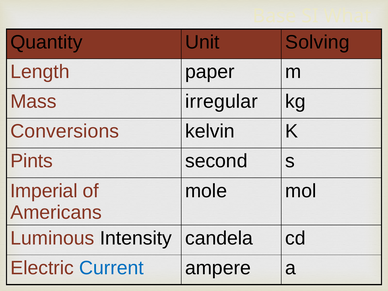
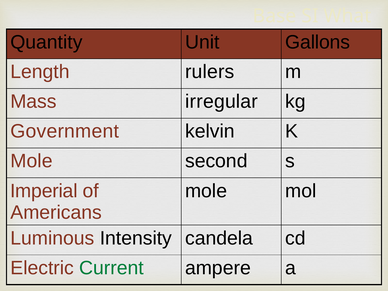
Solving: Solving -> Gallons
paper: paper -> rulers
Conversions: Conversions -> Government
Pints at (32, 161): Pints -> Mole
Current colour: blue -> green
